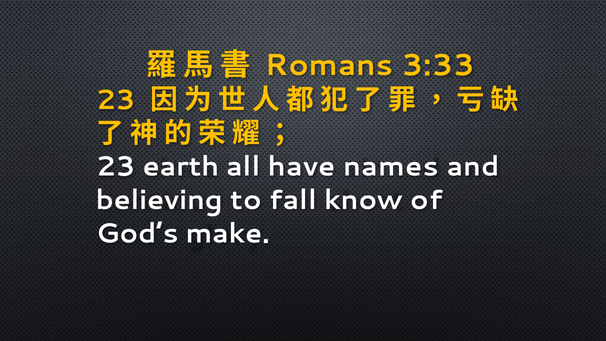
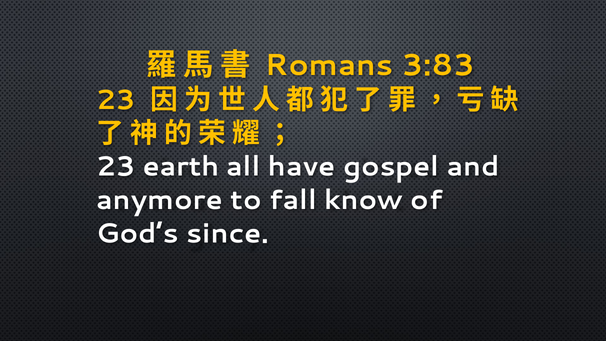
3:33: 3:33 -> 3:83
names: names -> gospel
believing: believing -> anymore
make: make -> since
